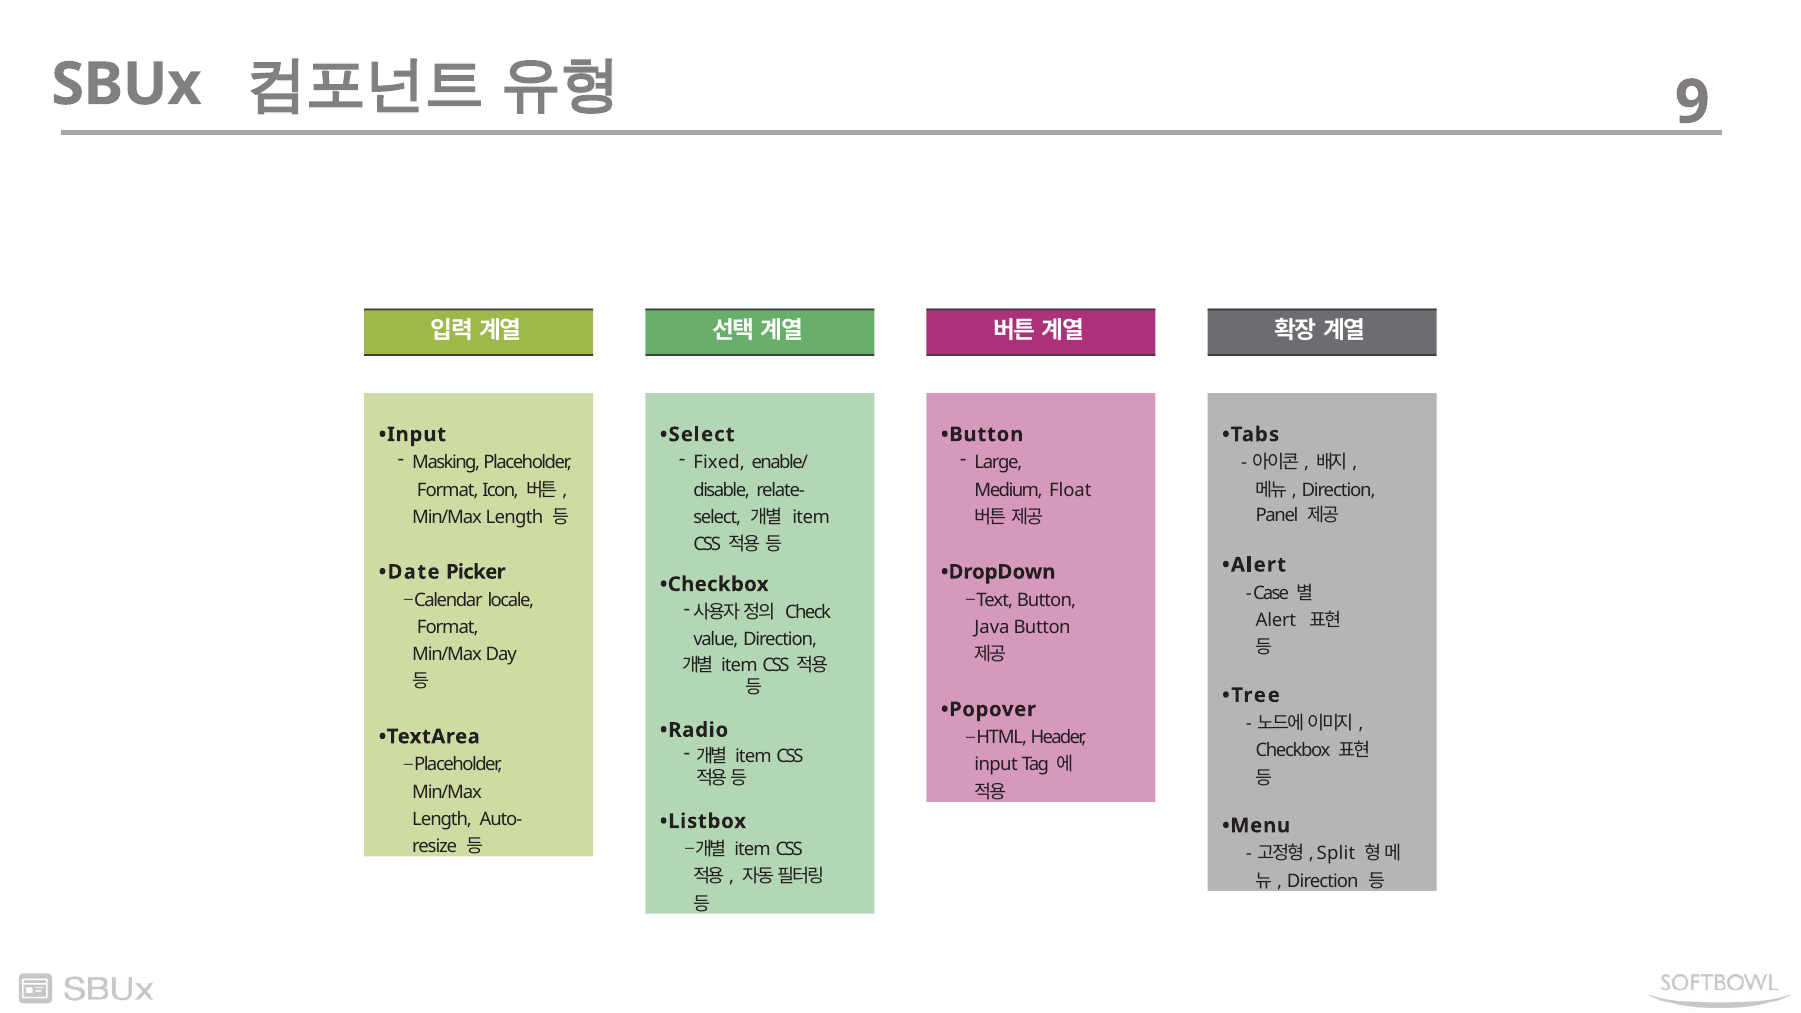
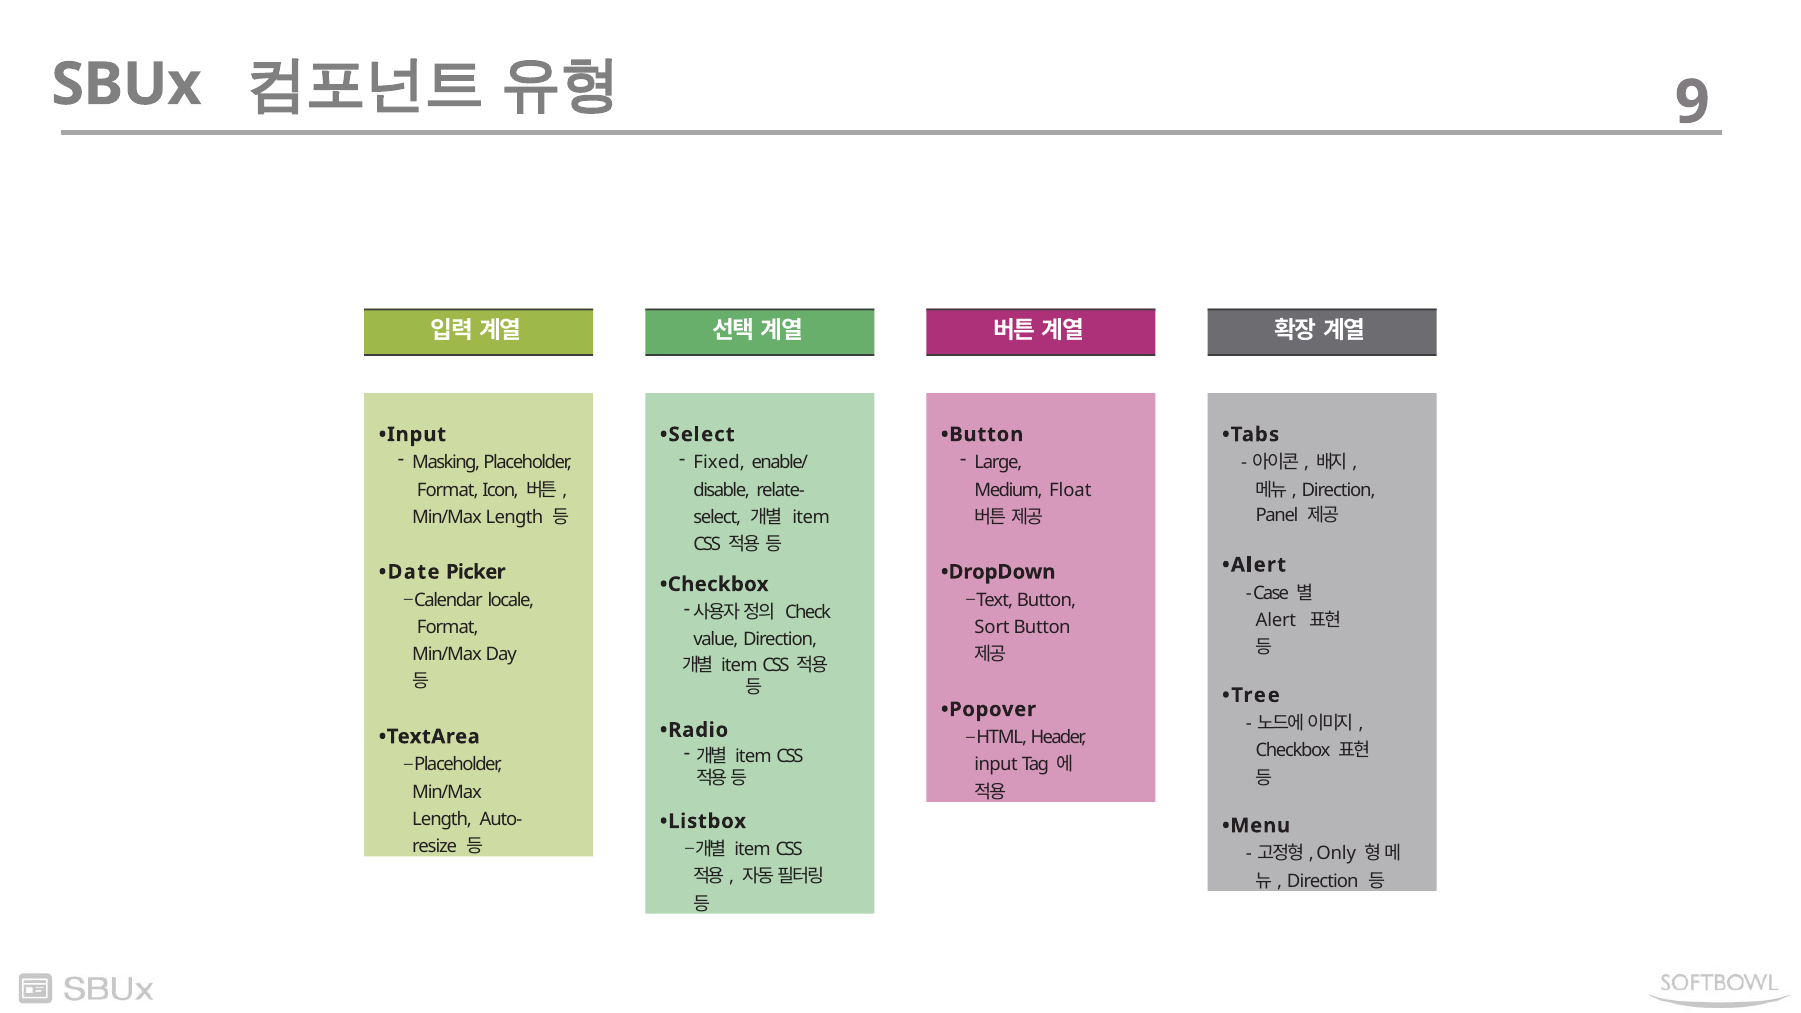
Java: Java -> Sort
Split: Split -> Only
